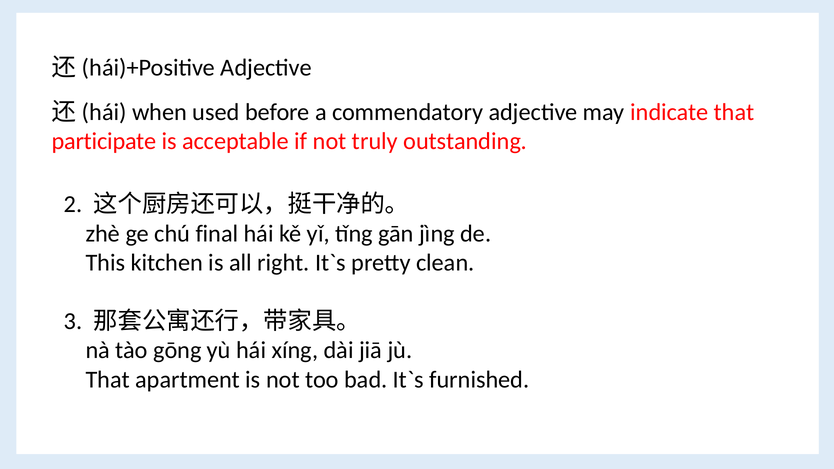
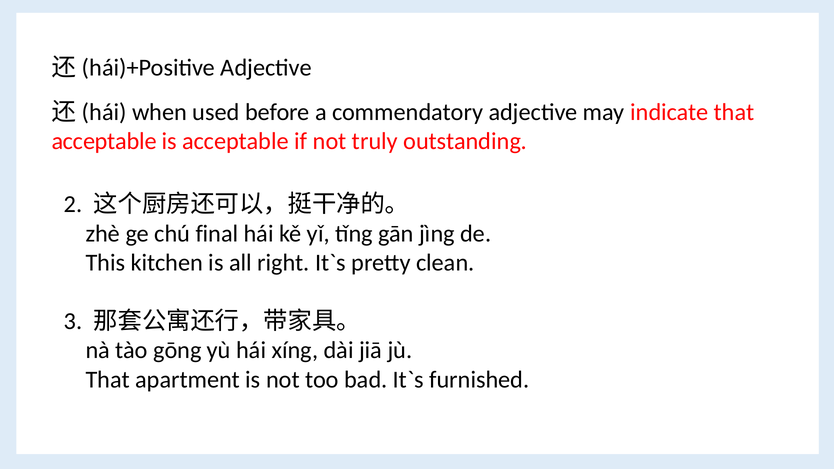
participate at (104, 141): participate -> acceptable
